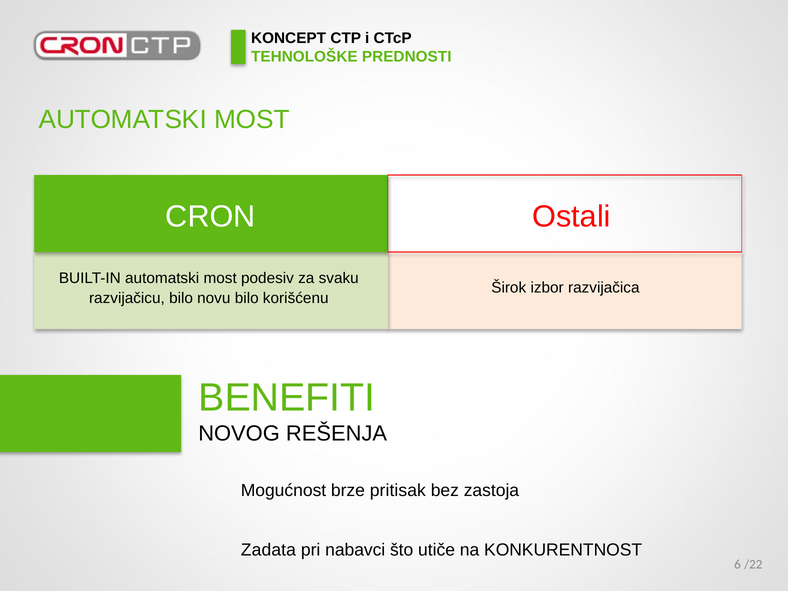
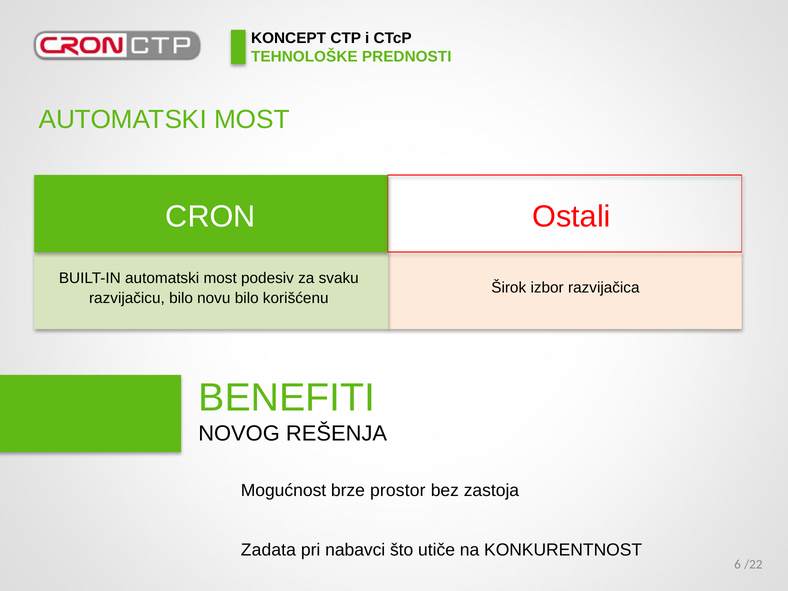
pritisak: pritisak -> prostor
